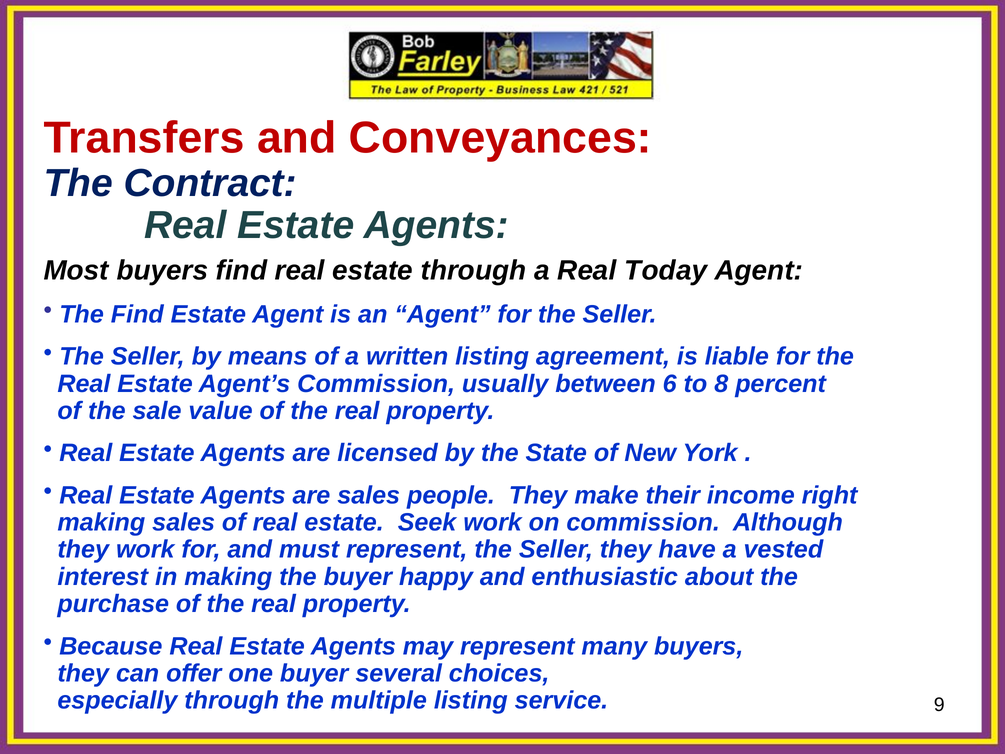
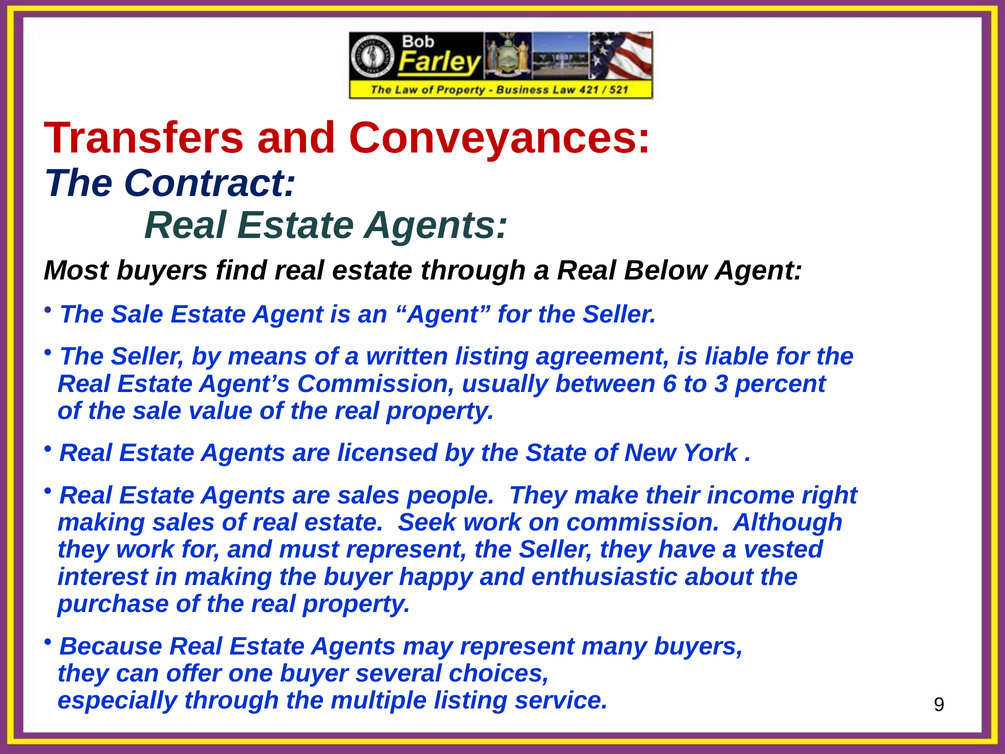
Today: Today -> Below
Find at (137, 314): Find -> Sale
8: 8 -> 3
